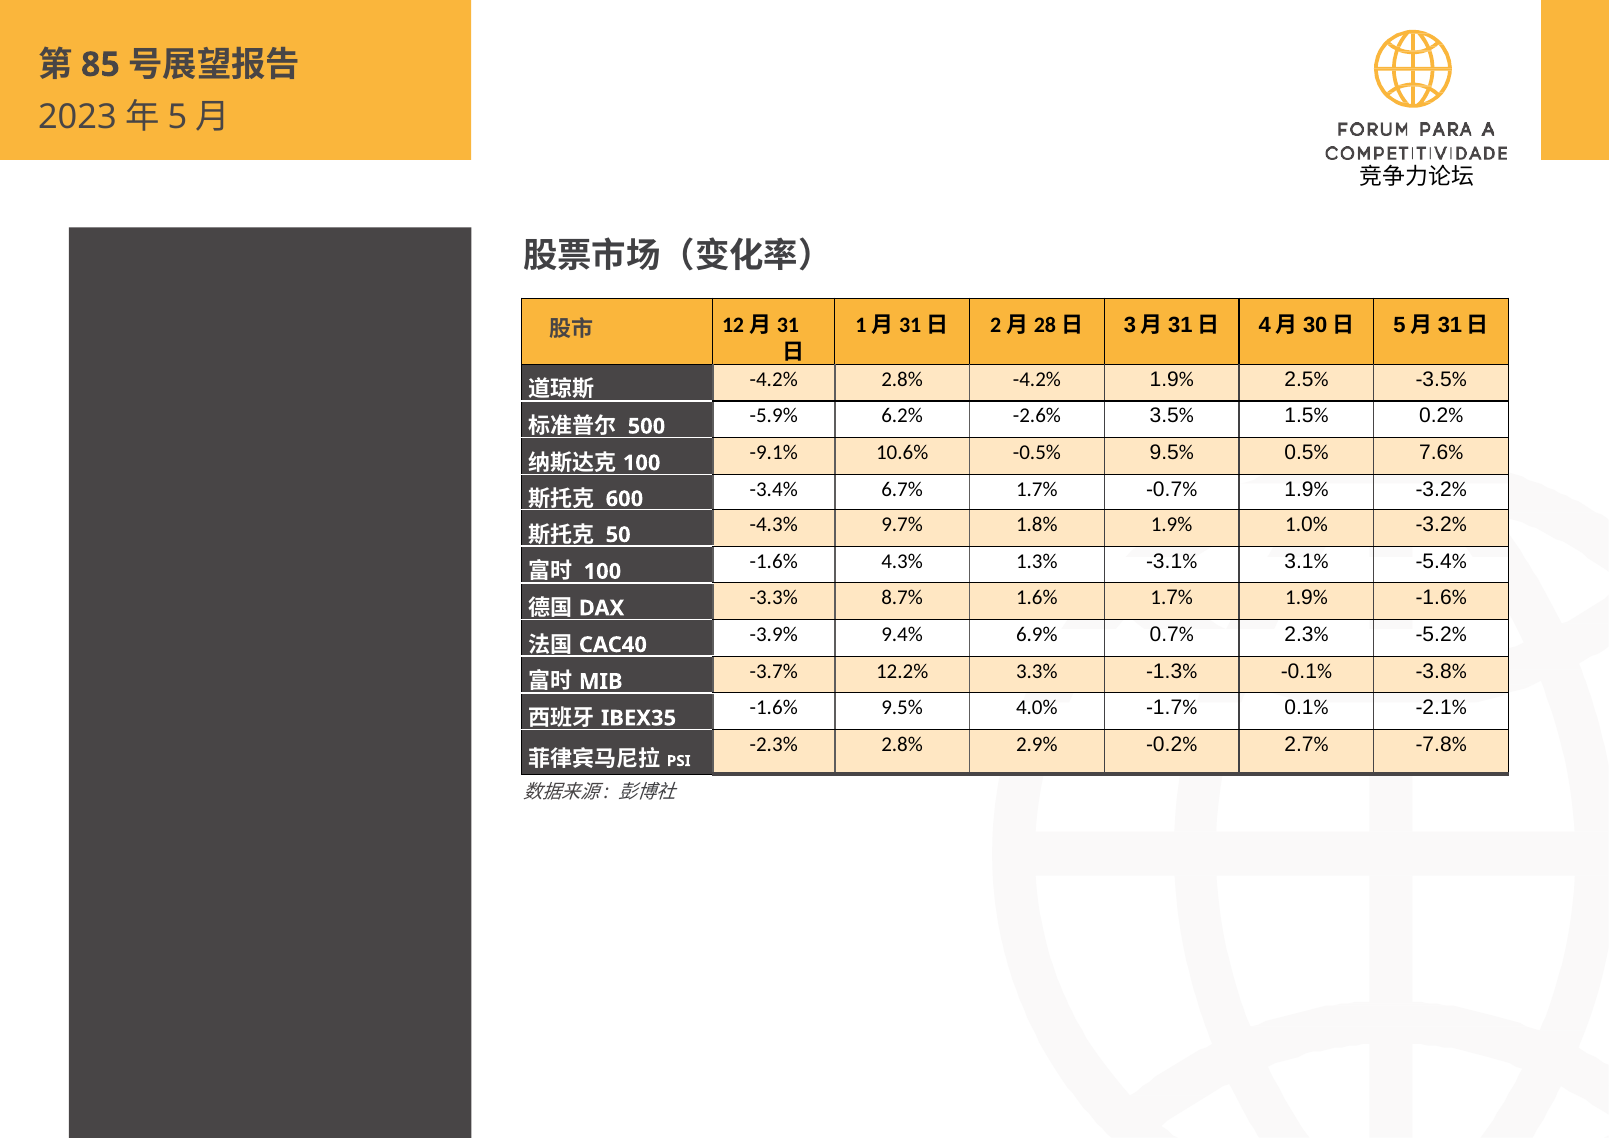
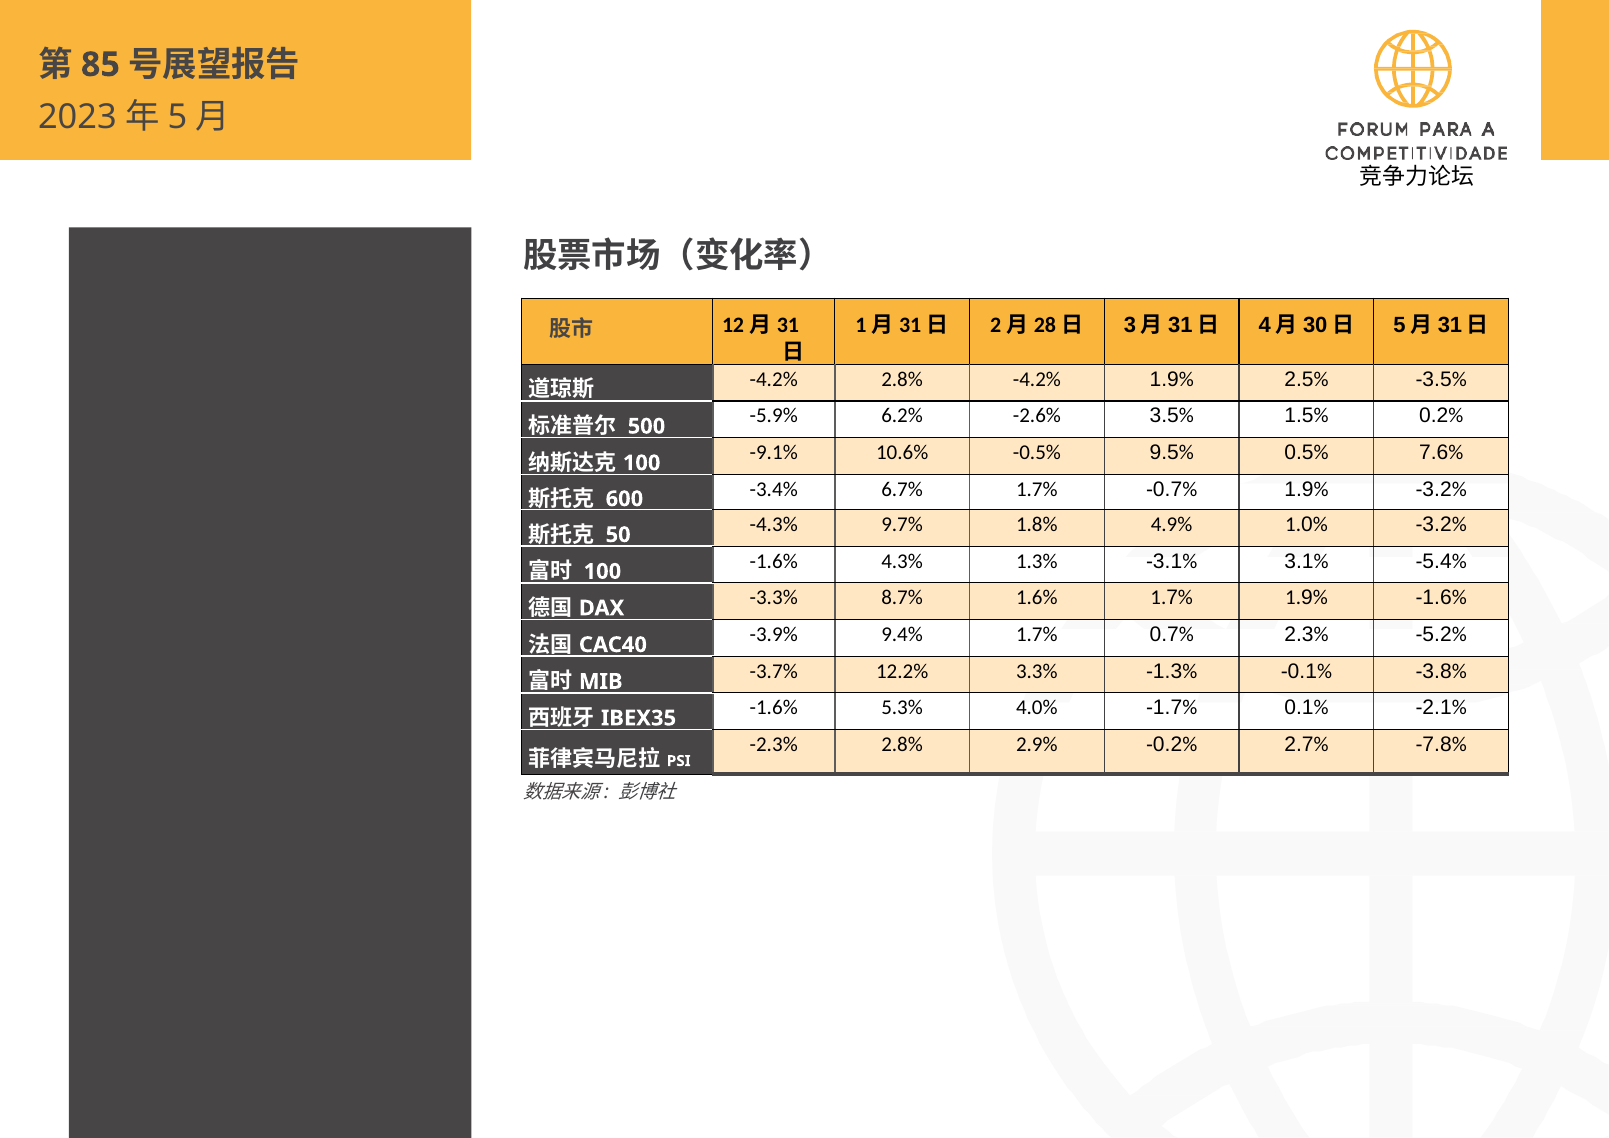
1.8% 1.9%: 1.9% -> 4.9%
9.4% 6.9%: 6.9% -> 1.7%
-1.6% 9.5%: 9.5% -> 5.3%
